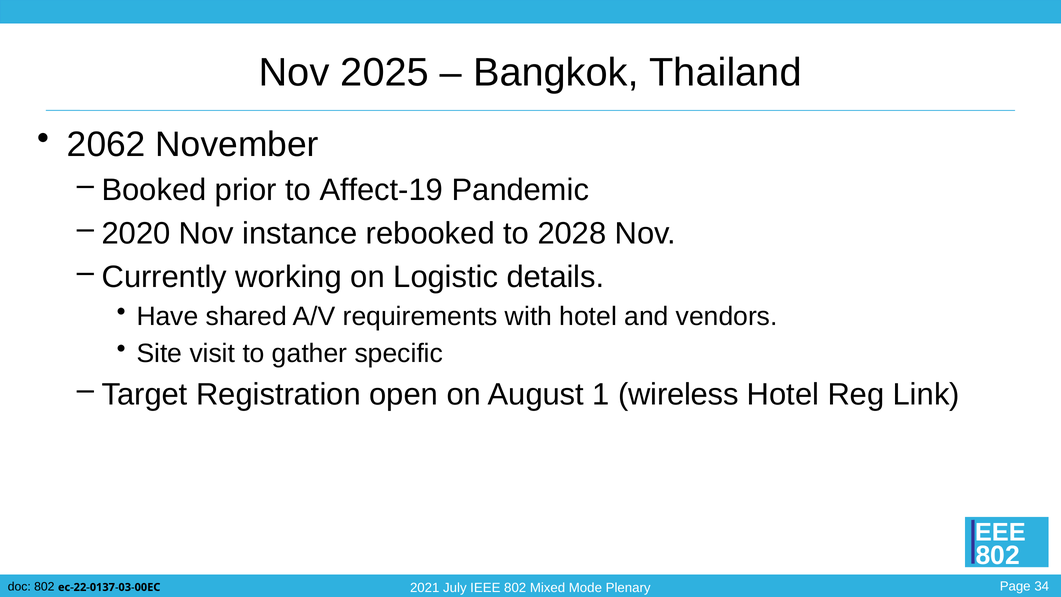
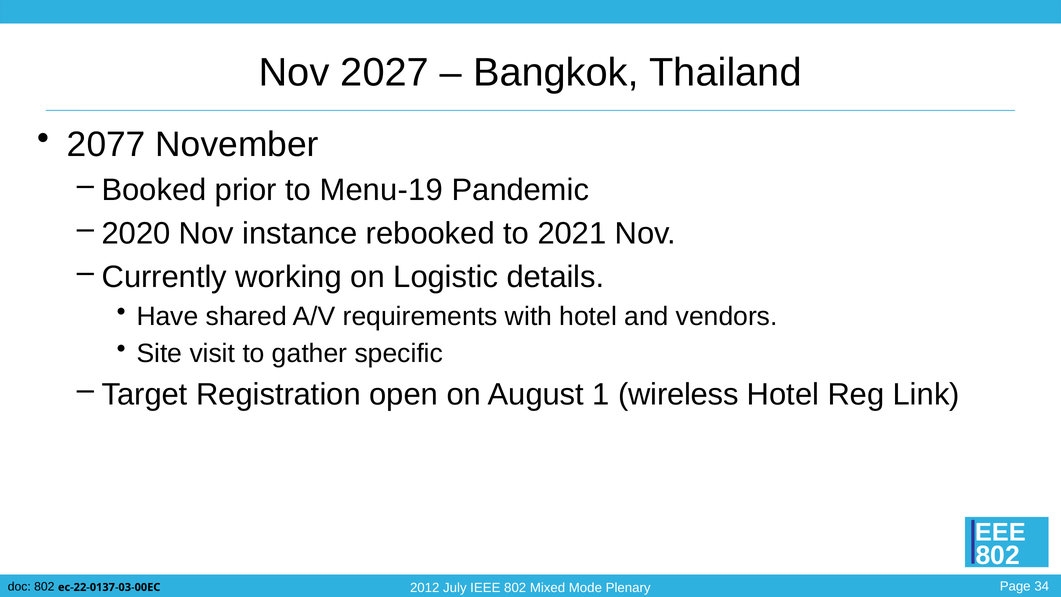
2025: 2025 -> 2027
2062: 2062 -> 2077
Affect-19: Affect-19 -> Menu-19
2028: 2028 -> 2021
2021: 2021 -> 2012
